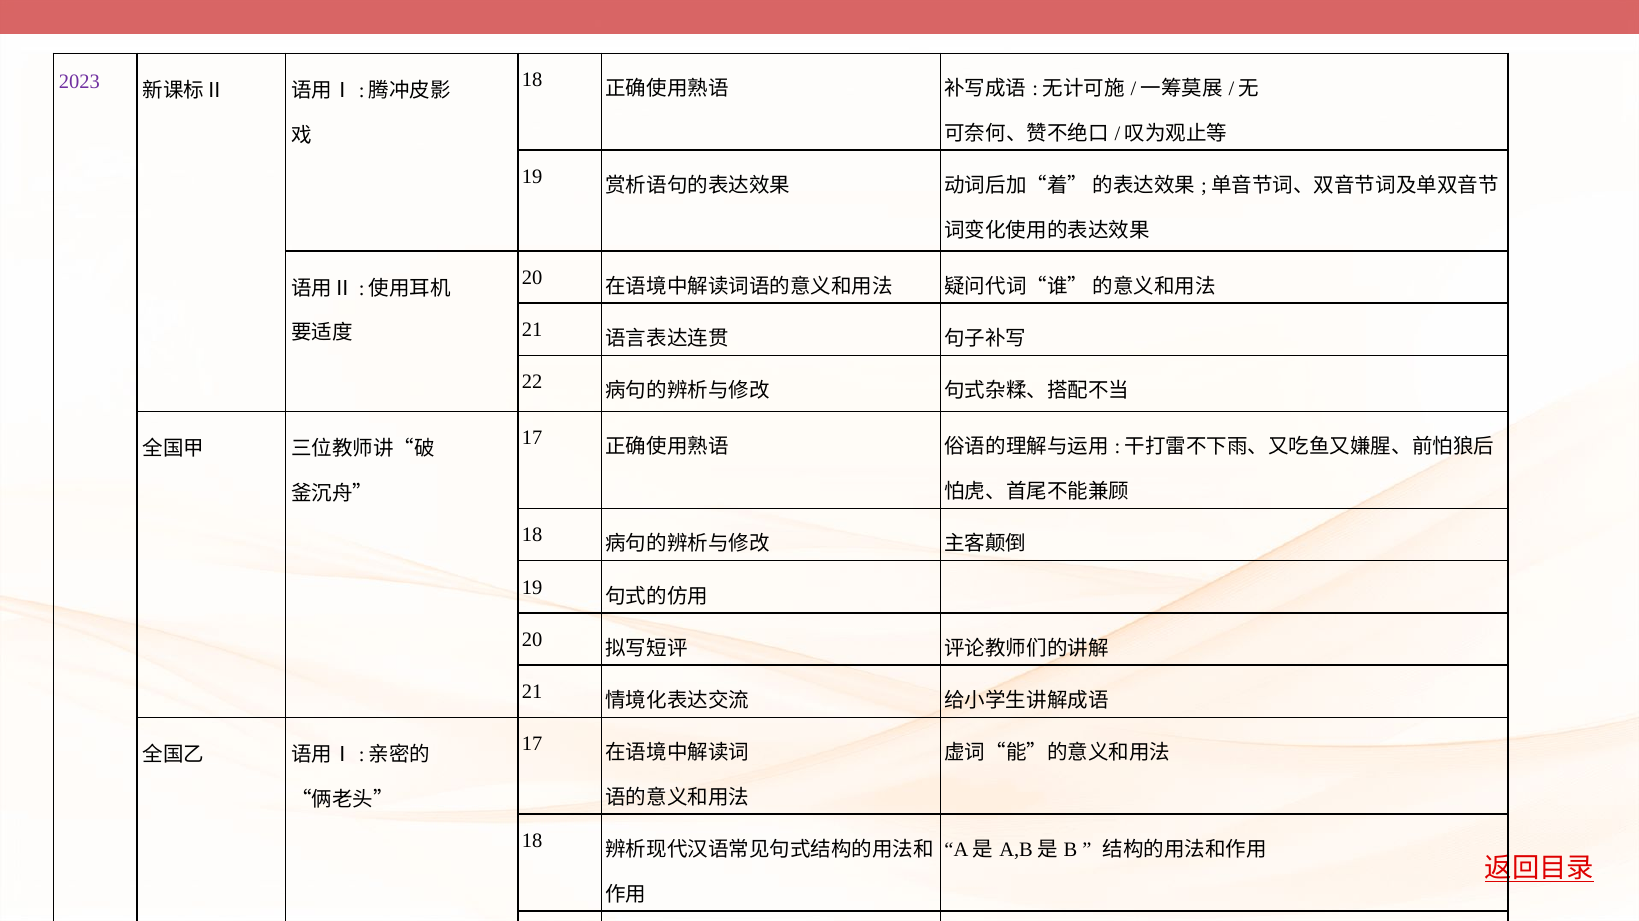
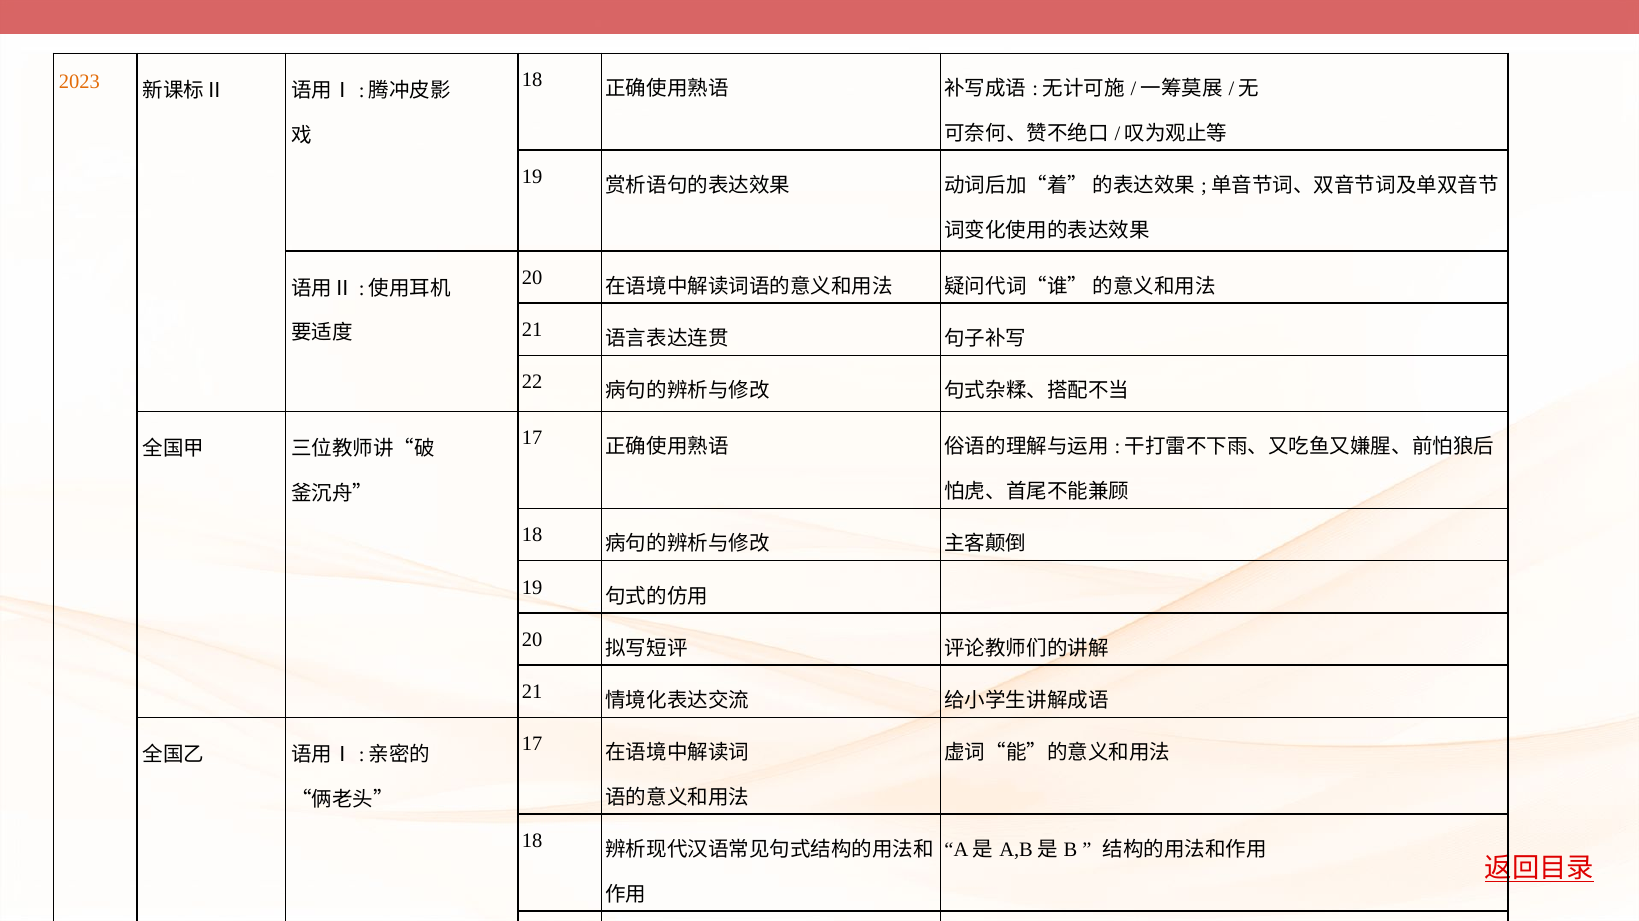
2023 colour: purple -> orange
